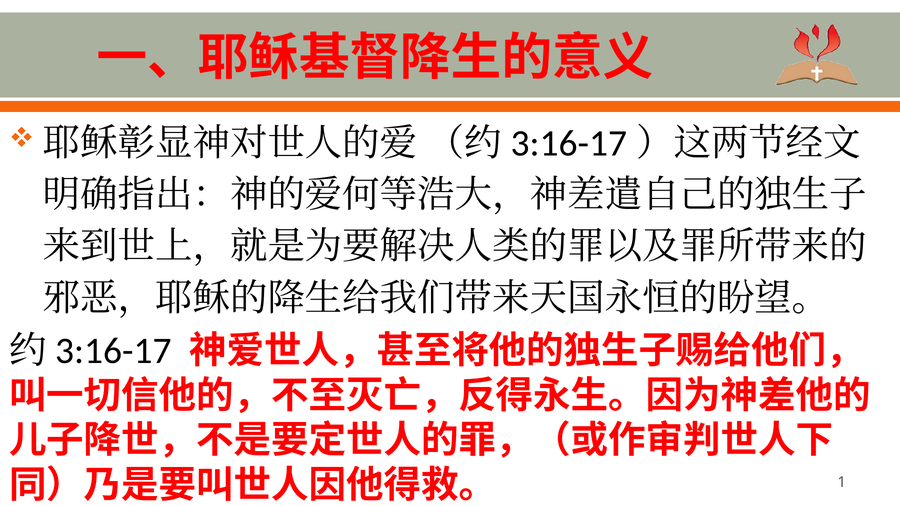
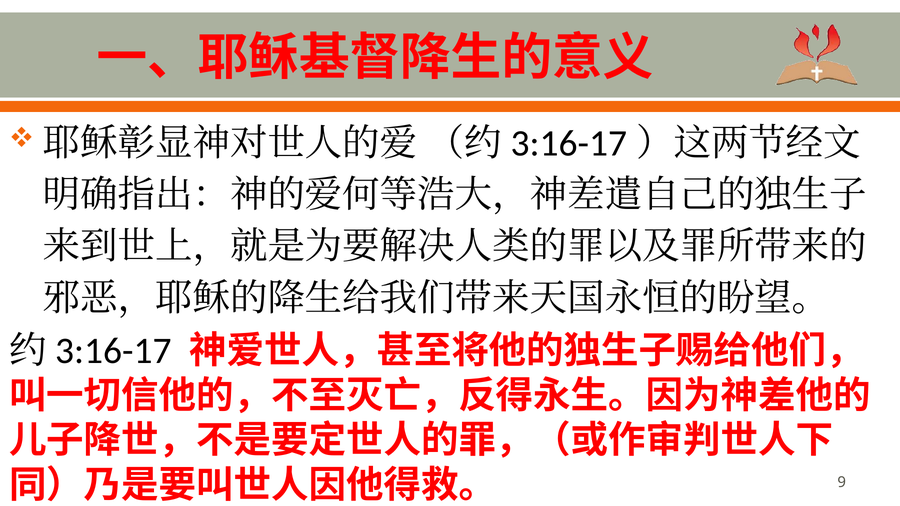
1: 1 -> 9
